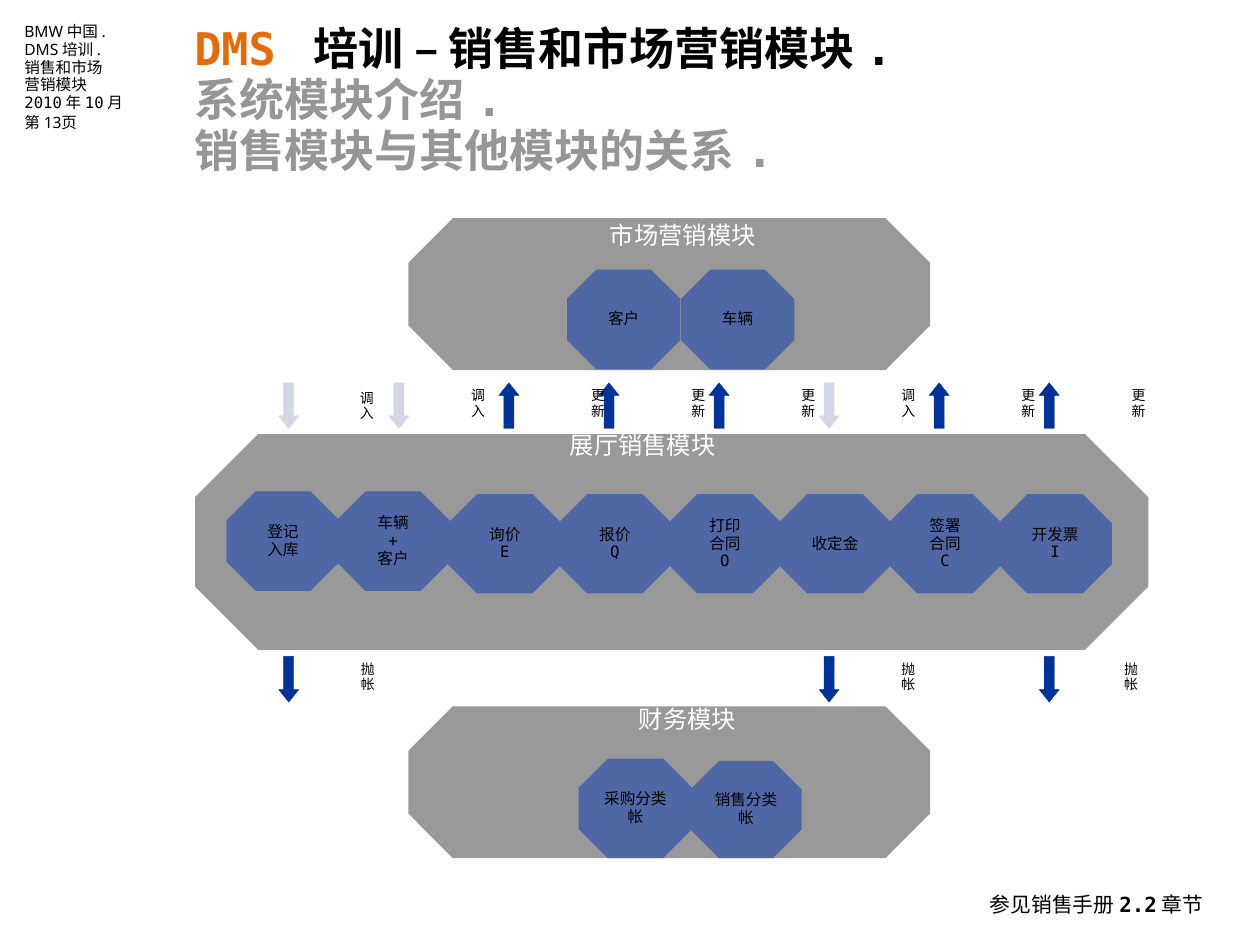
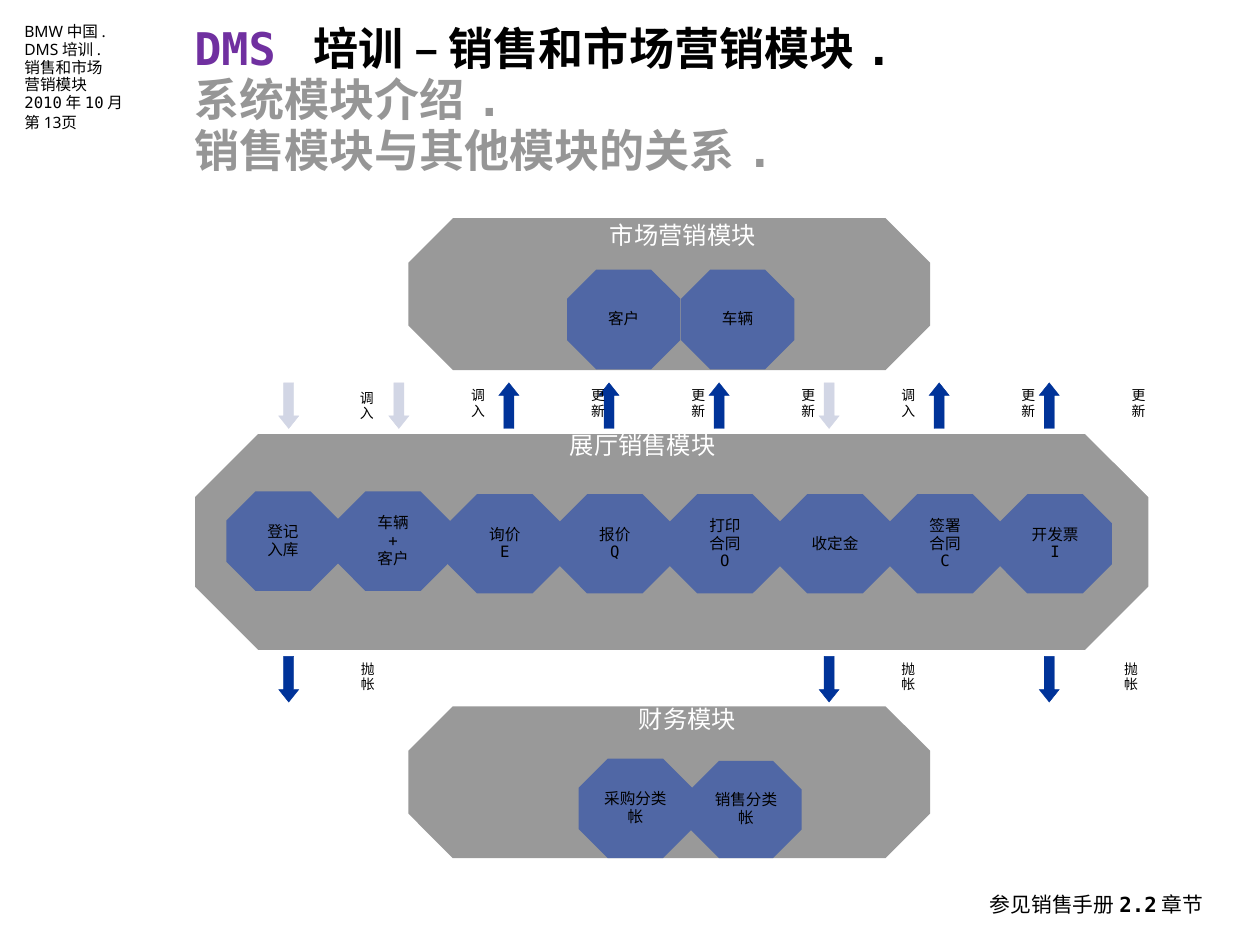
DMS colour: orange -> purple
